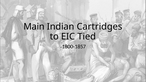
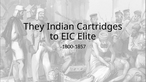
Main: Main -> They
Tied: Tied -> Elite
